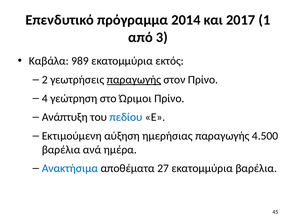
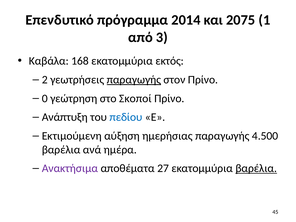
2017: 2017 -> 2075
989: 989 -> 168
4: 4 -> 0
Ώριμοι: Ώριμοι -> Σκοποί
Ανακτήσιμα colour: blue -> purple
βαρέλια at (256, 168) underline: none -> present
